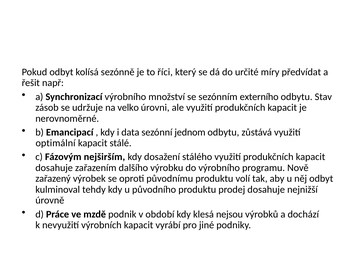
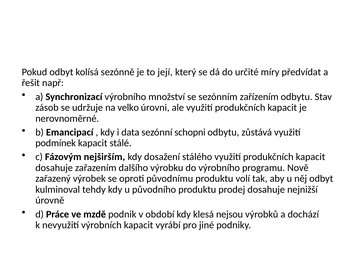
říci: říci -> její
externího: externího -> zařízením
jednom: jednom -> schopni
optimální: optimální -> podmínek
